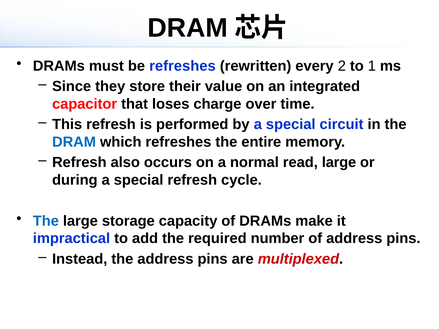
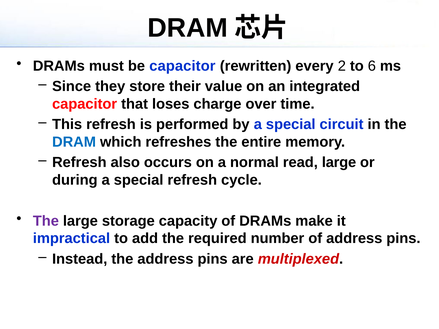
be refreshes: refreshes -> capacitor
1: 1 -> 6
The at (46, 221) colour: blue -> purple
